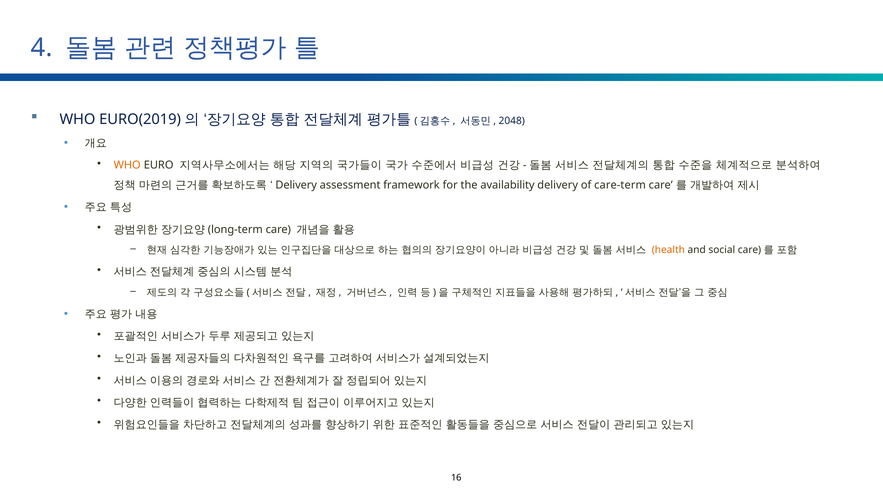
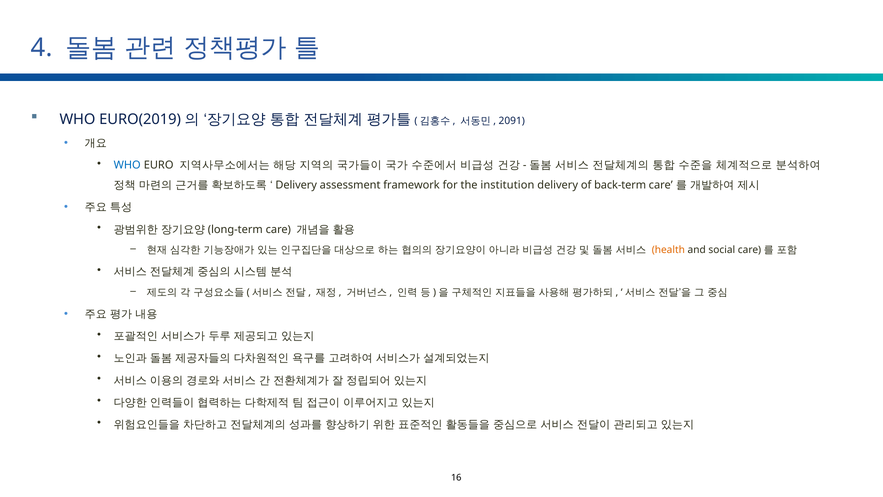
2048: 2048 -> 2091
WHO at (127, 165) colour: orange -> blue
availability: availability -> institution
care-term: care-term -> back-term
